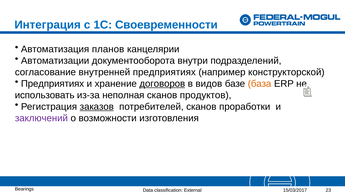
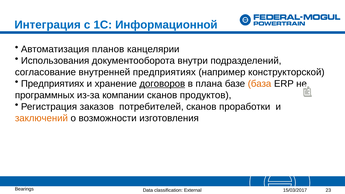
Своевременности: Своевременности -> Информационной
Автоматизации: Автоматизации -> Использования
видов: видов -> плана
использовать: использовать -> программных
неполная: неполная -> компании
заказов underline: present -> none
заключений colour: purple -> orange
